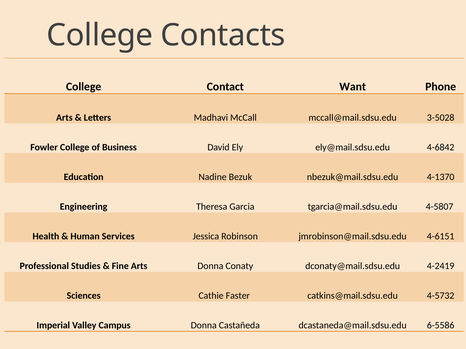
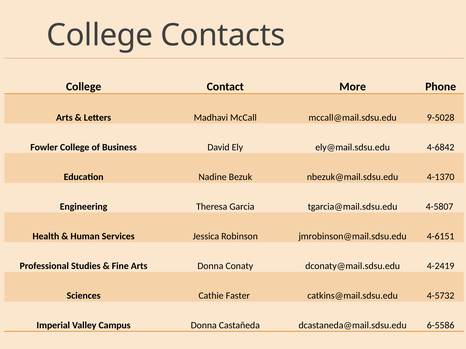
Want: Want -> More
3-5028: 3-5028 -> 9-5028
